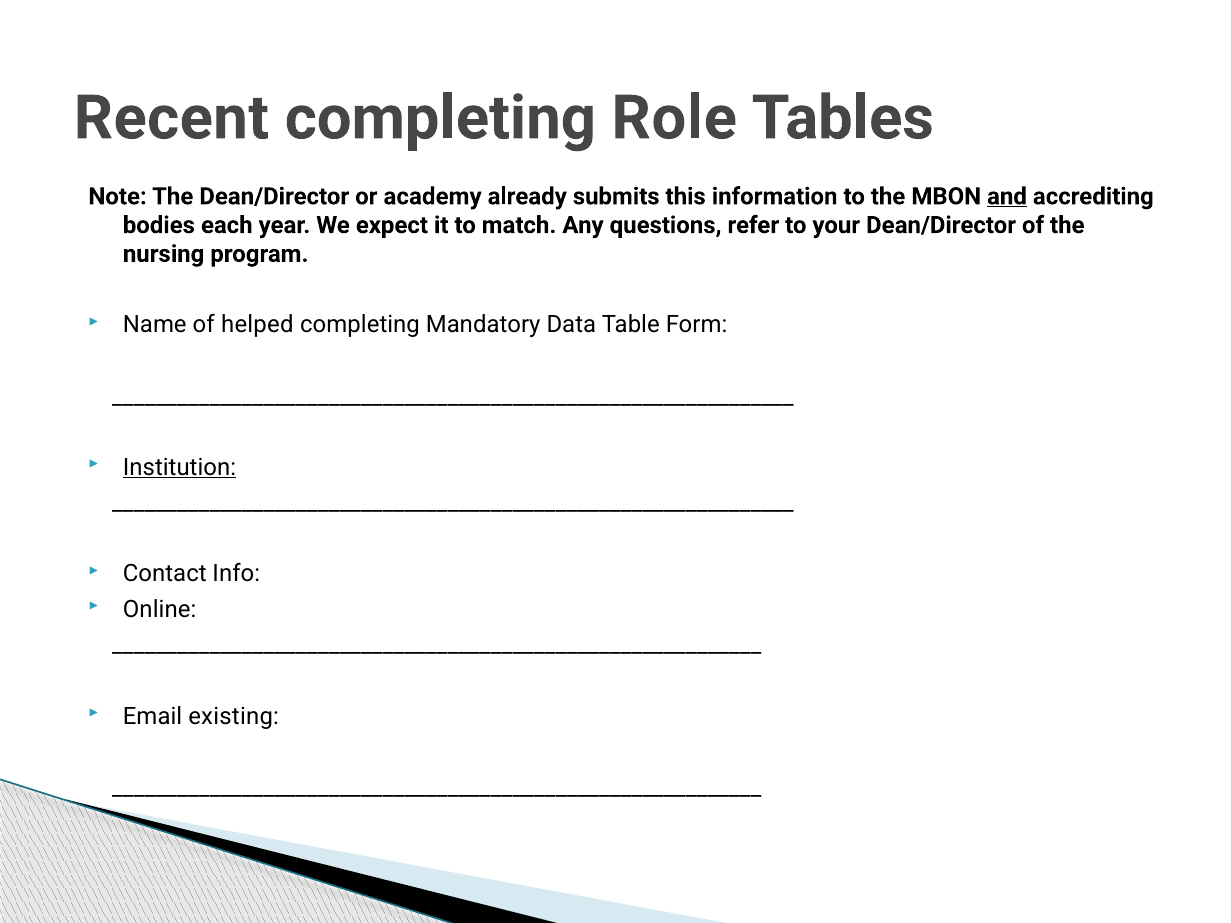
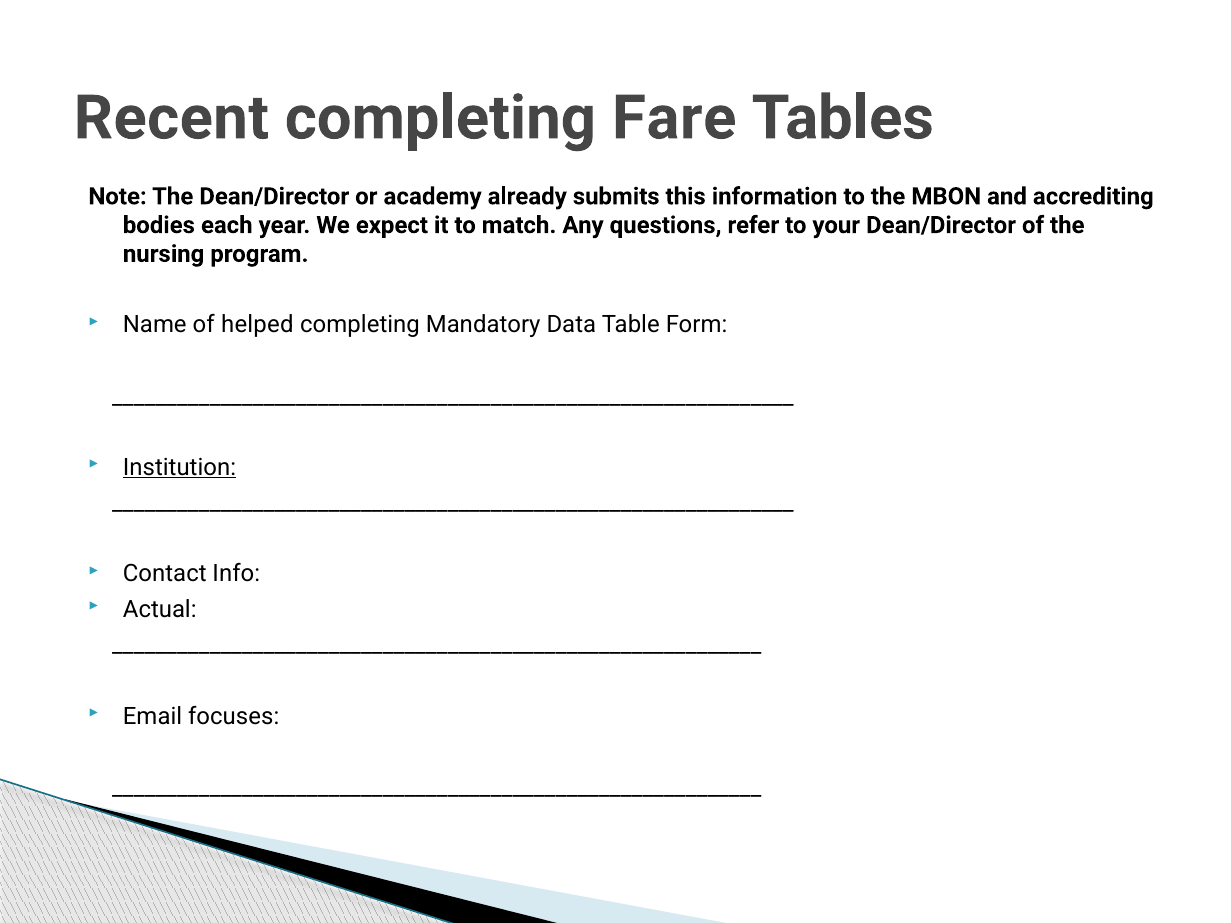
Role: Role -> Fare
and underline: present -> none
Online: Online -> Actual
existing: existing -> focuses
